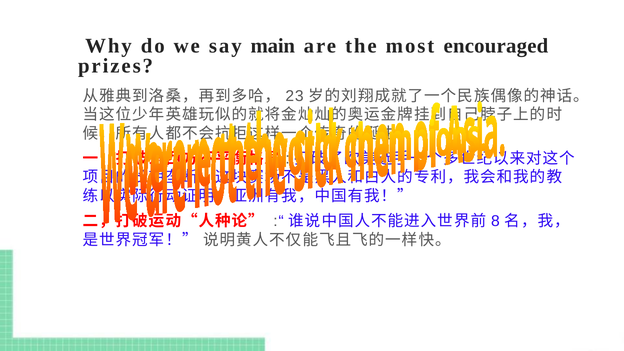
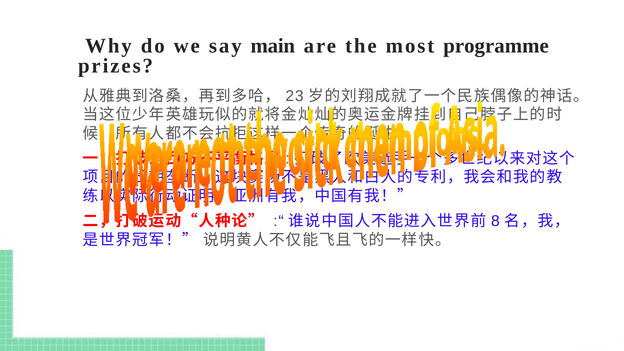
encouraged: encouraged -> programme
